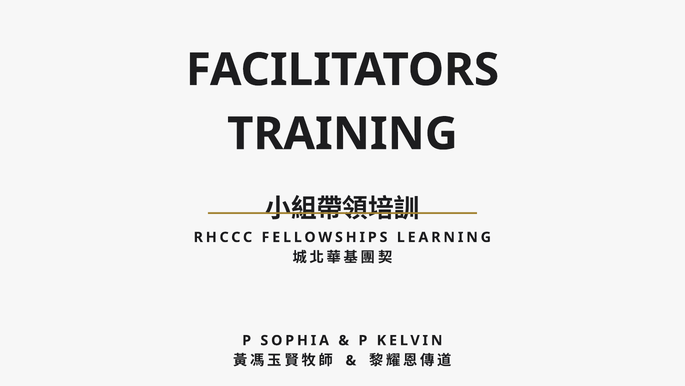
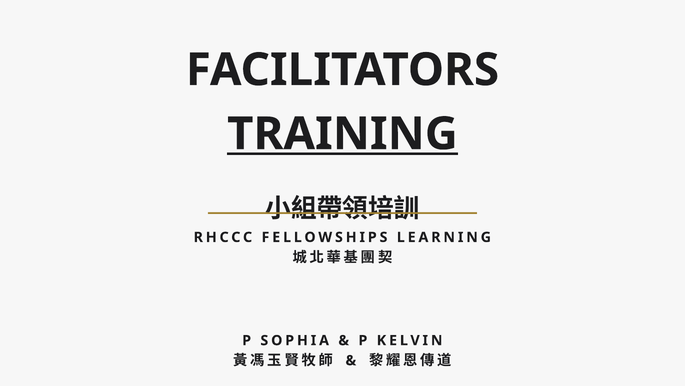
TRAINING underline: none -> present
